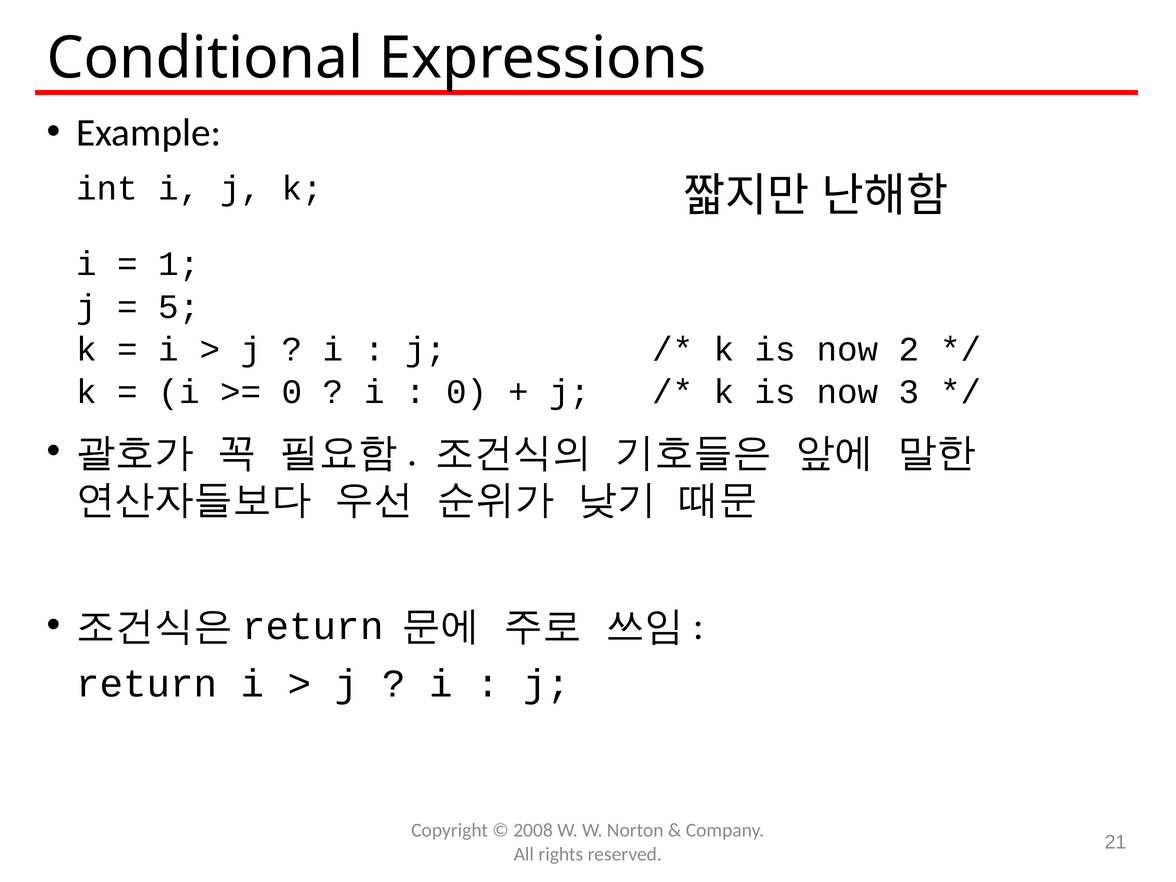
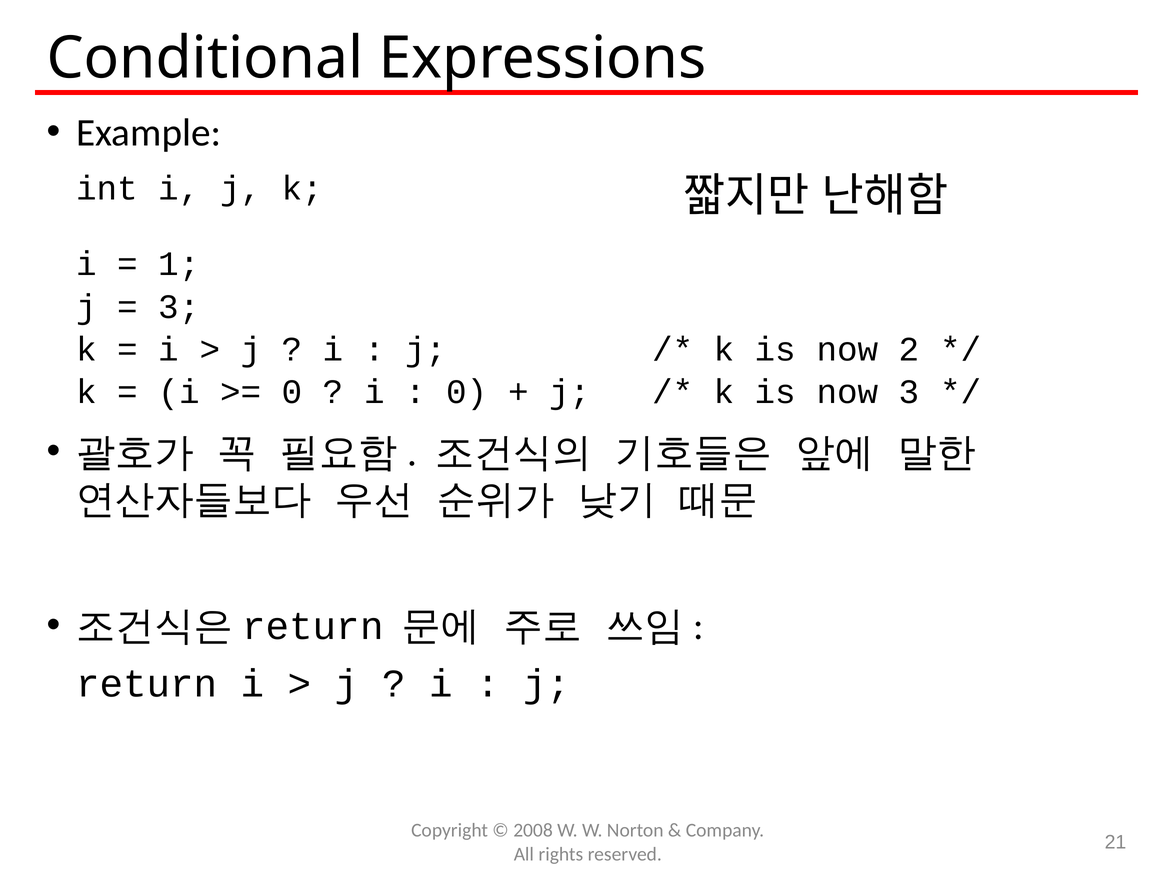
5 at (179, 307): 5 -> 3
